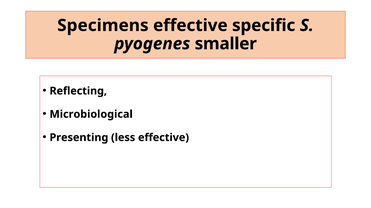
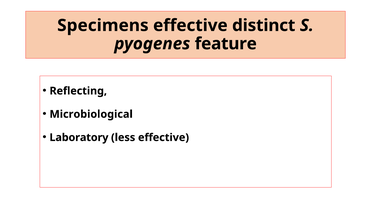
specific: specific -> distinct
smaller: smaller -> feature
Presenting: Presenting -> Laboratory
